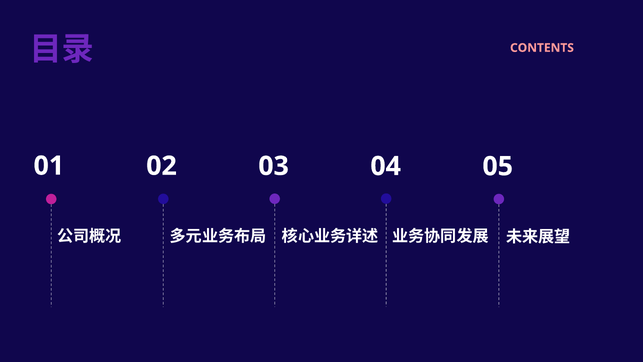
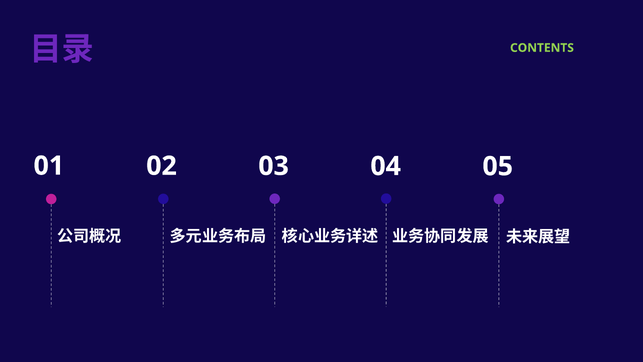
CONTENTS colour: pink -> light green
